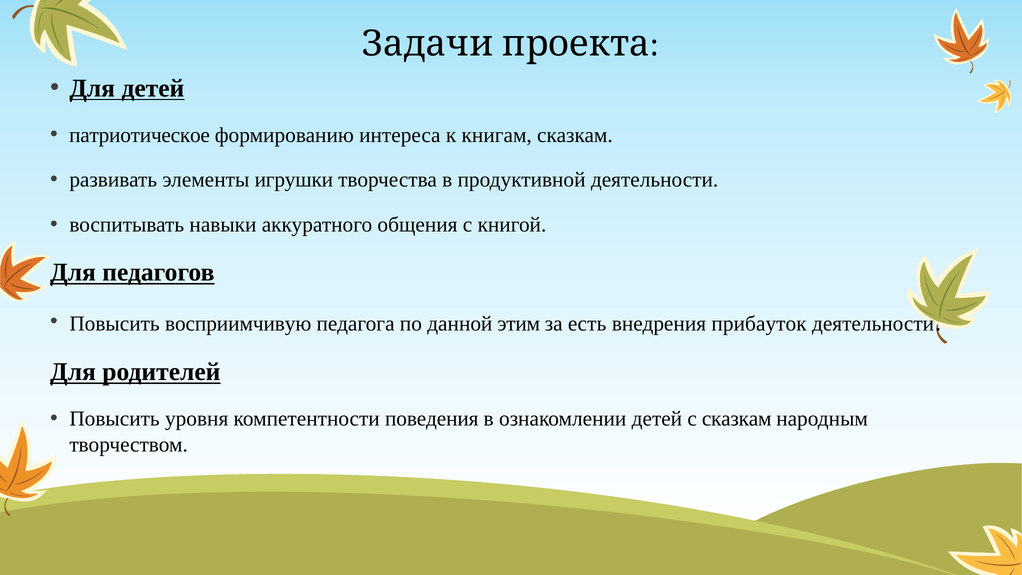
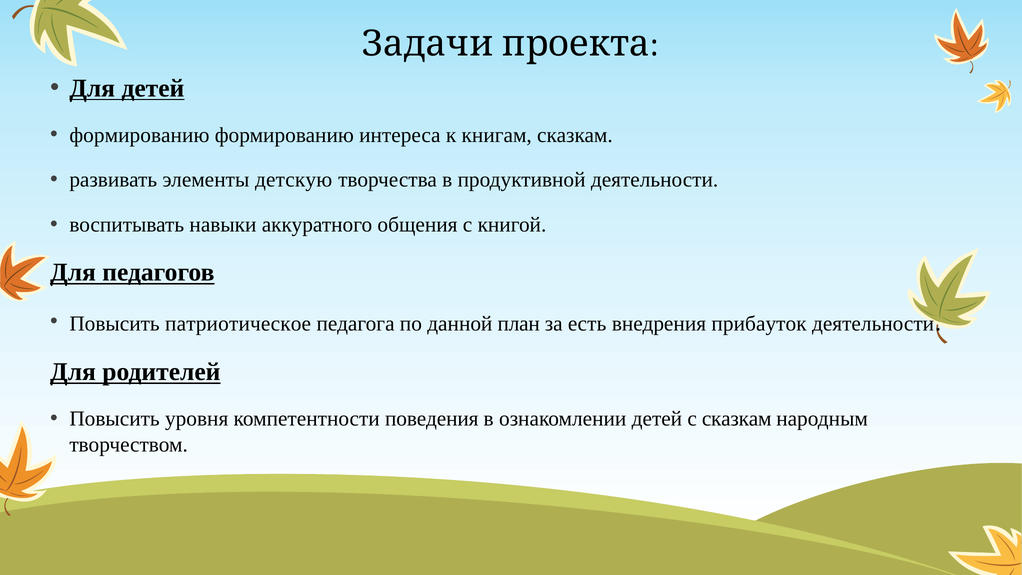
патриотическое at (140, 135): патриотическое -> формированию
игрушки: игрушки -> детскую
восприимчивую: восприимчивую -> патриотическое
этим: этим -> план
